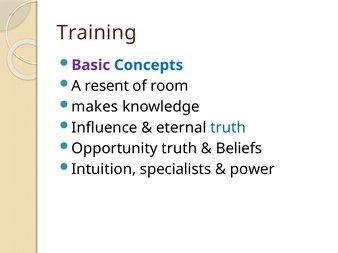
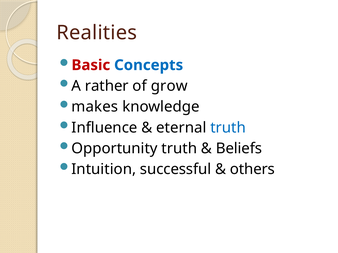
Training: Training -> Realities
Basic colour: purple -> red
resent: resent -> rather
room: room -> grow
specialists: specialists -> successful
power: power -> others
